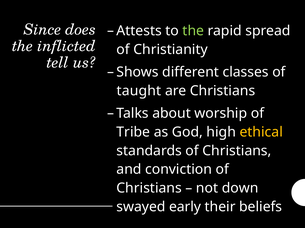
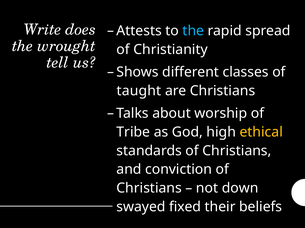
Since: Since -> Write
the at (193, 31) colour: light green -> light blue
inflicted: inflicted -> wrought
early: early -> fixed
